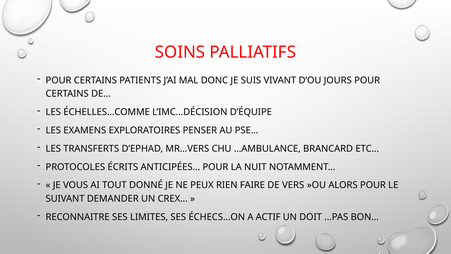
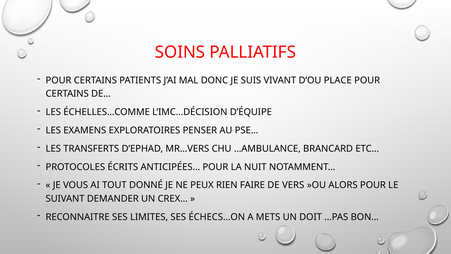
JOURS: JOURS -> PLACE
ACTIF: ACTIF -> METS
